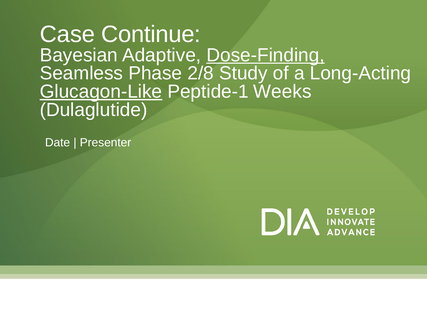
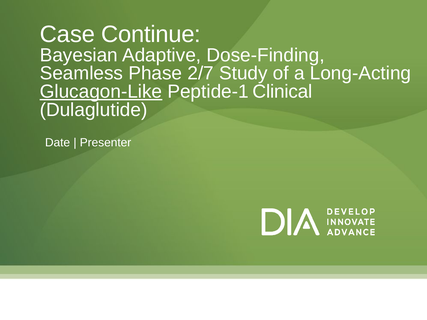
Dose-Finding underline: present -> none
2/8: 2/8 -> 2/7
Weeks: Weeks -> Clinical
